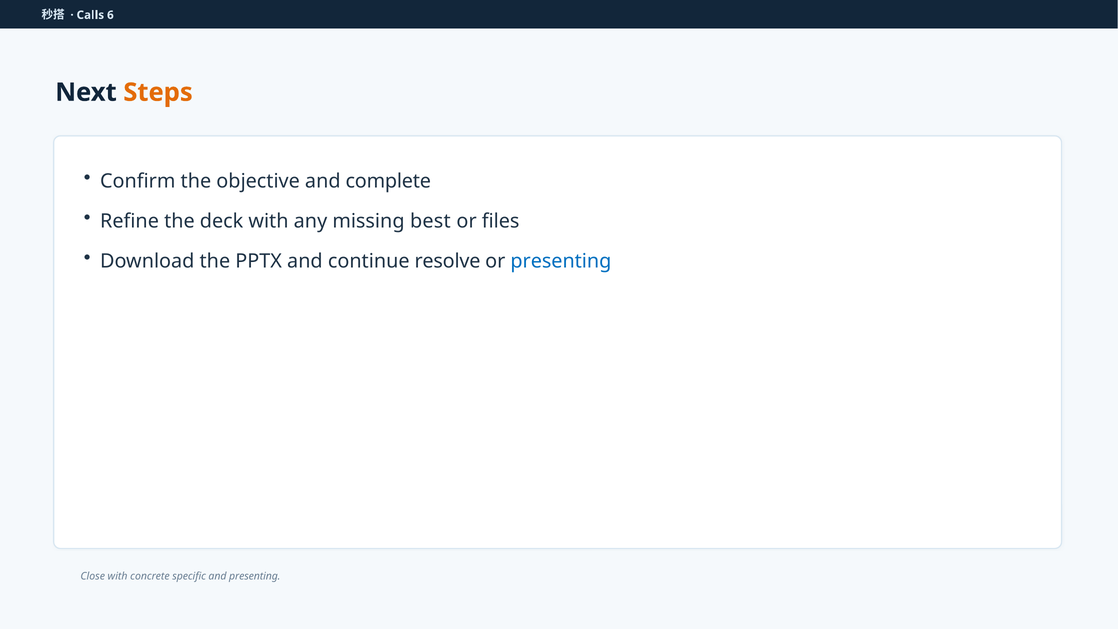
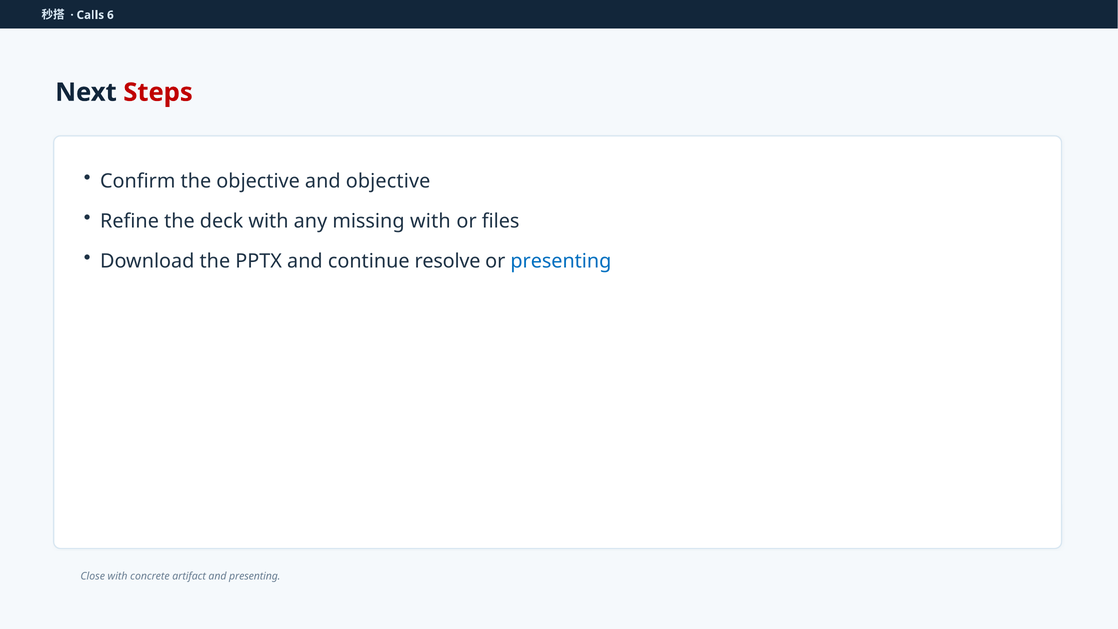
Steps colour: orange -> red
and complete: complete -> objective
missing best: best -> with
specific: specific -> artifact
